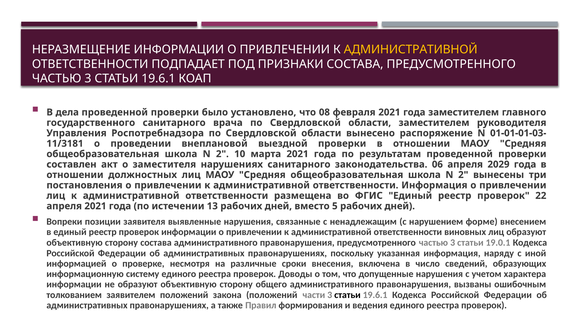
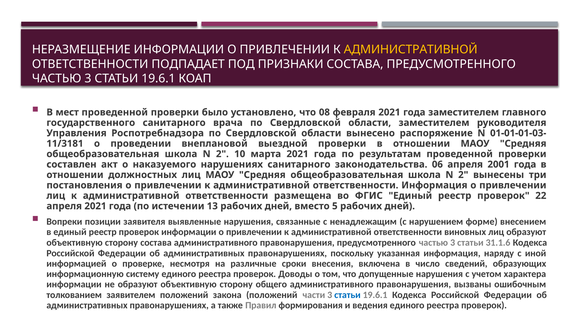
дела: дела -> мест
заместителя: заместителя -> наказуемого
2029: 2029 -> 2001
19.0.1: 19.0.1 -> 31.1.6
статьи at (347, 295) colour: black -> blue
